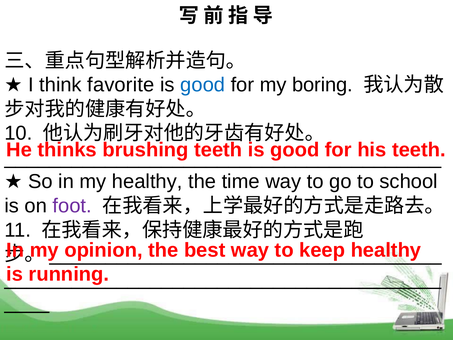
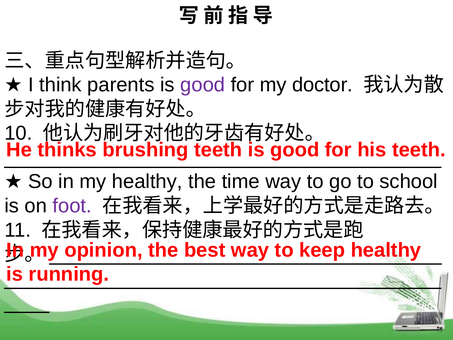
favorite: favorite -> parents
good at (203, 85) colour: blue -> purple
boring: boring -> doctor
